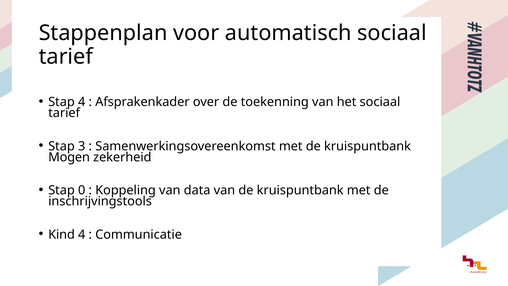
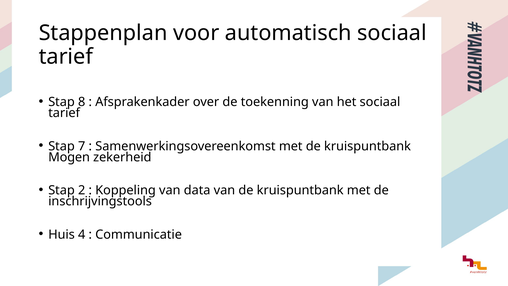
Stap 4: 4 -> 8
3: 3 -> 7
0: 0 -> 2
Kind: Kind -> Huis
